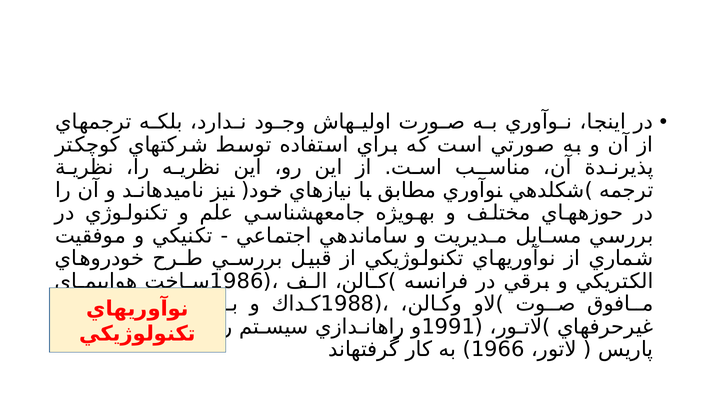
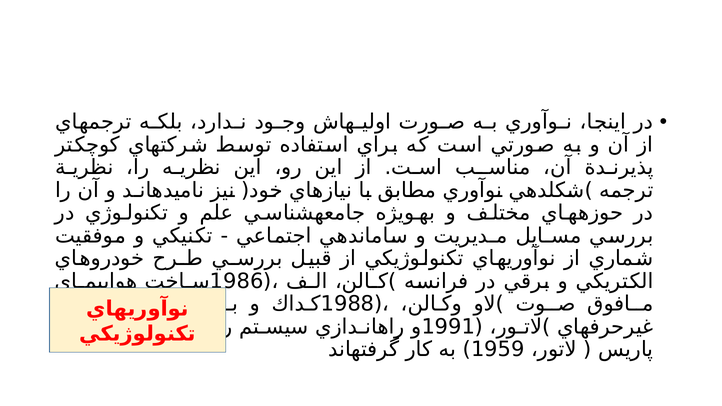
1966: 1966 -> 1959
